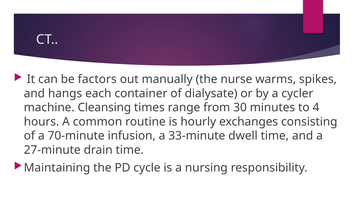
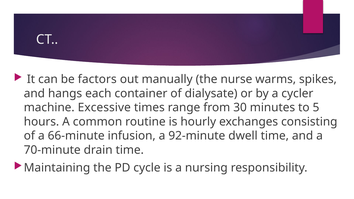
Cleansing: Cleansing -> Excessive
4: 4 -> 5
70-minute: 70-minute -> 66-minute
33-minute: 33-minute -> 92-minute
27-minute: 27-minute -> 70-minute
